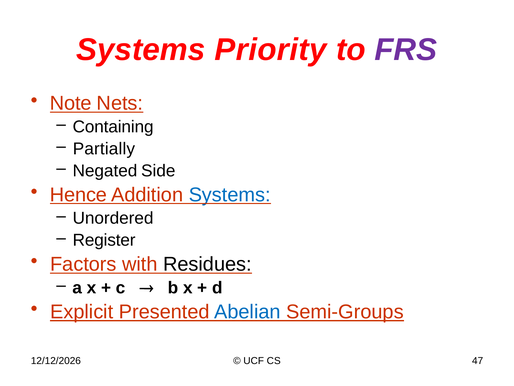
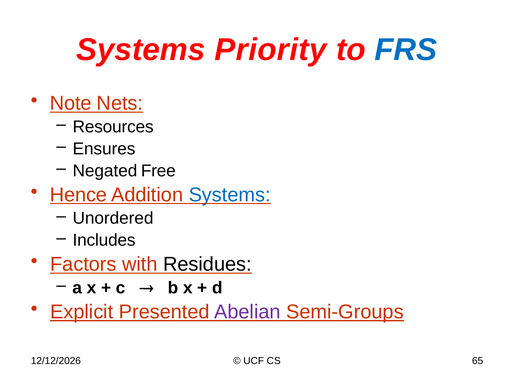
FRS colour: purple -> blue
Containing: Containing -> Resources
Partially: Partially -> Ensures
Side: Side -> Free
Register: Register -> Includes
Abelian colour: blue -> purple
47: 47 -> 65
